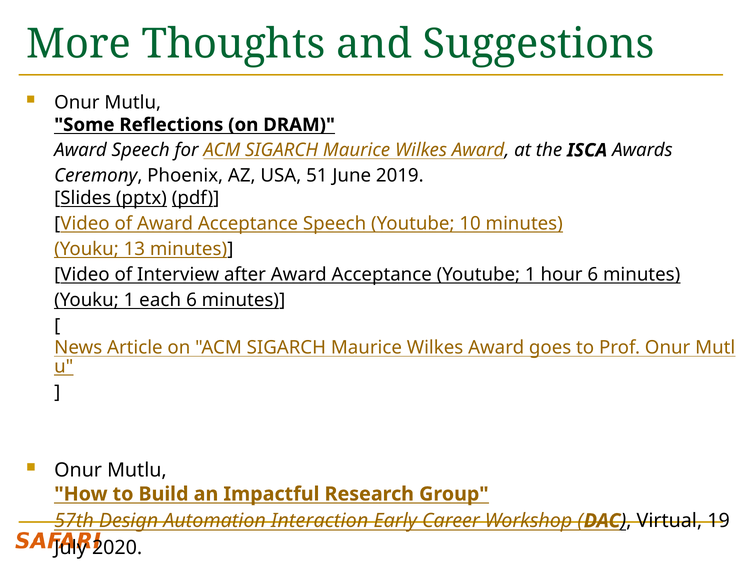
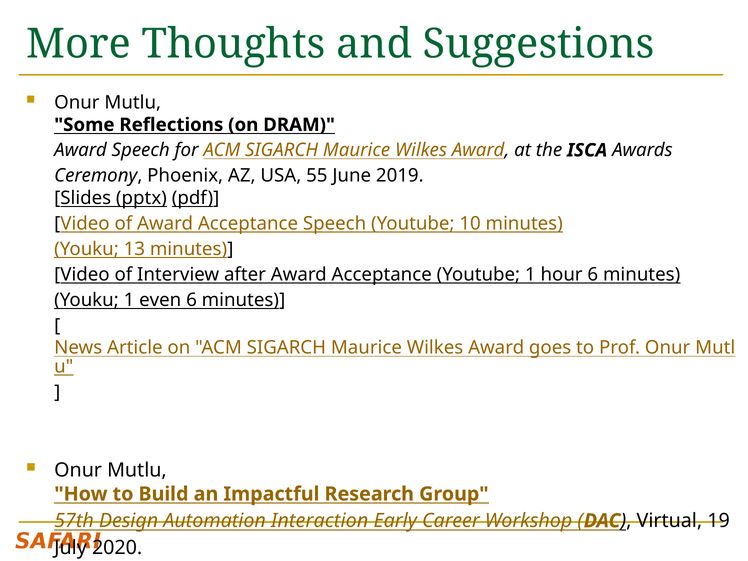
51: 51 -> 55
each: each -> even
